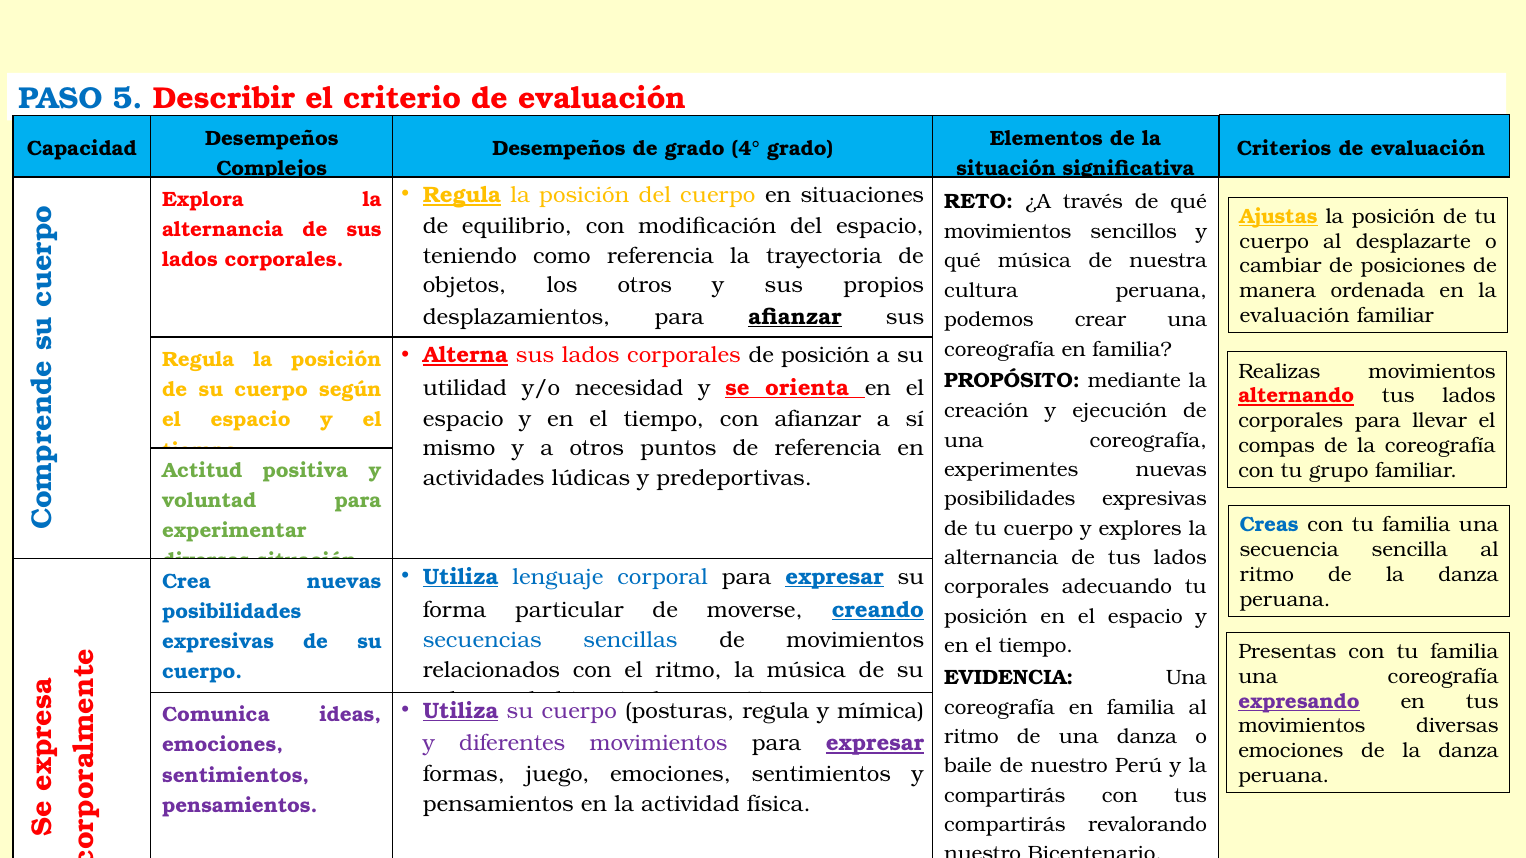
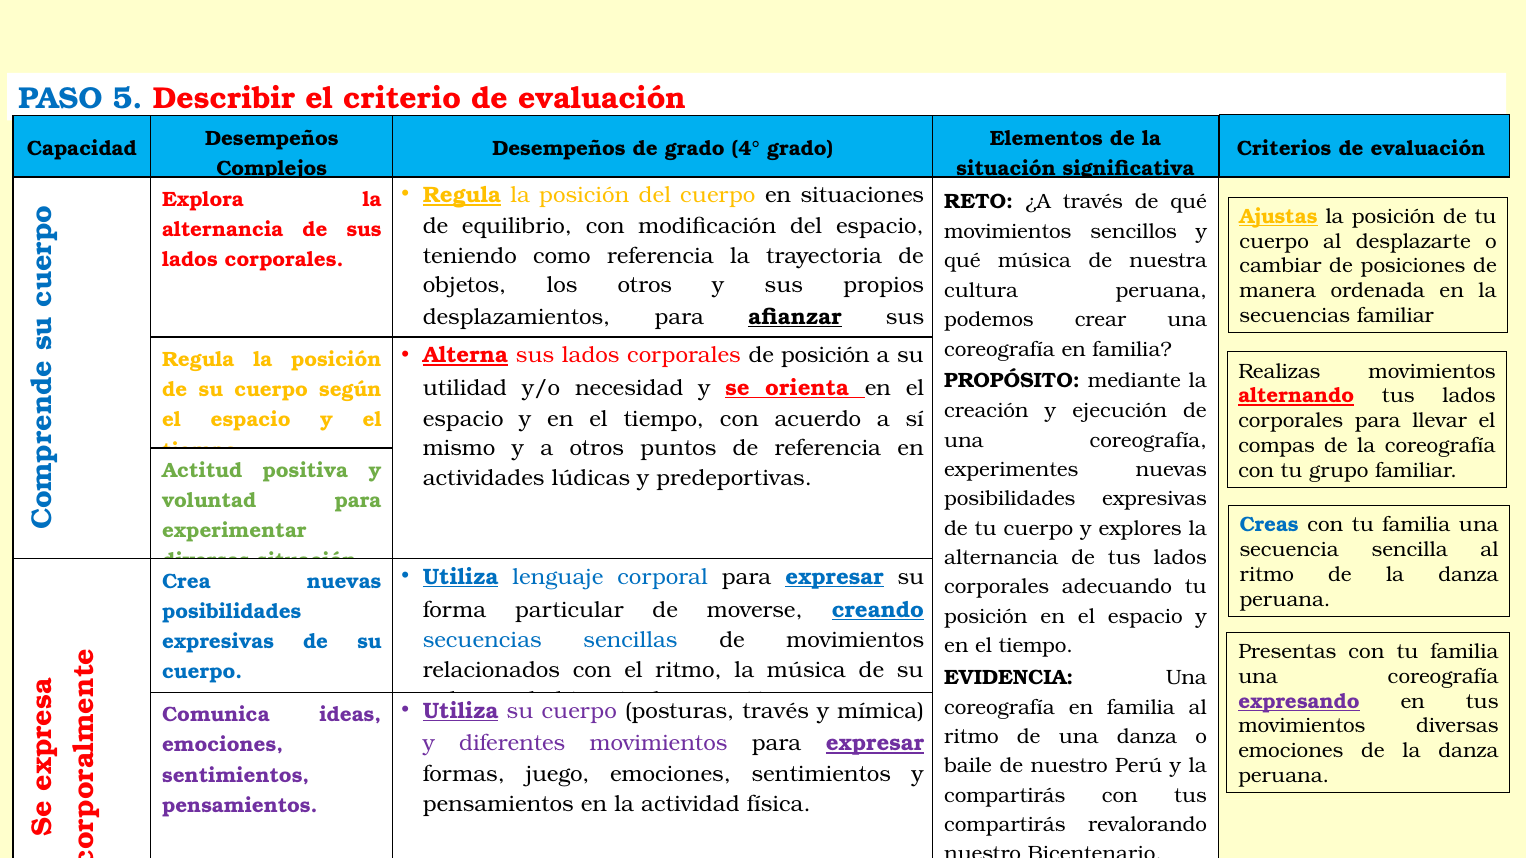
evaluación at (1295, 316): evaluación -> secuencias
con afianzar: afianzar -> acuerdo
regula at (776, 711): regula -> través
